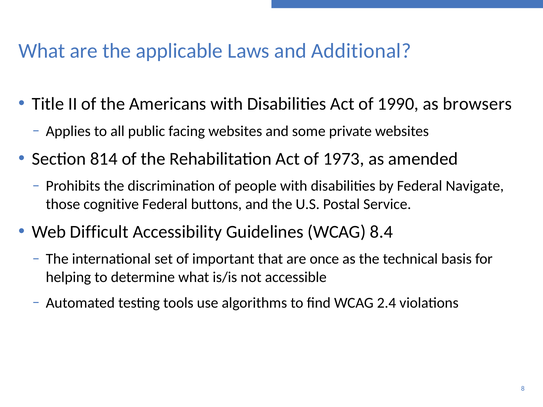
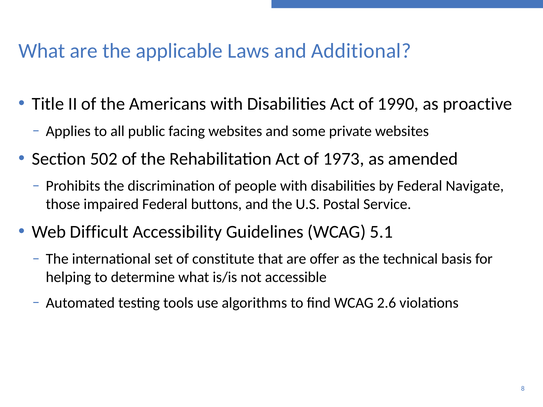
browsers: browsers -> proactive
814: 814 -> 502
cognitive: cognitive -> impaired
8.4: 8.4 -> 5.1
important: important -> constitute
once: once -> offer
2.4: 2.4 -> 2.6
